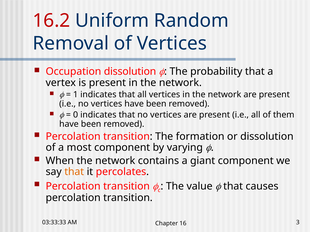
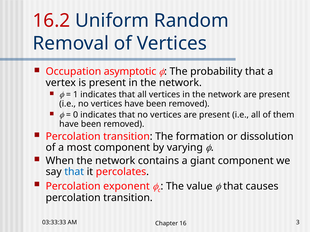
Occupation dissolution: dissolution -> asymptotic
that at (74, 172) colour: orange -> blue
transition at (127, 187): transition -> exponent
